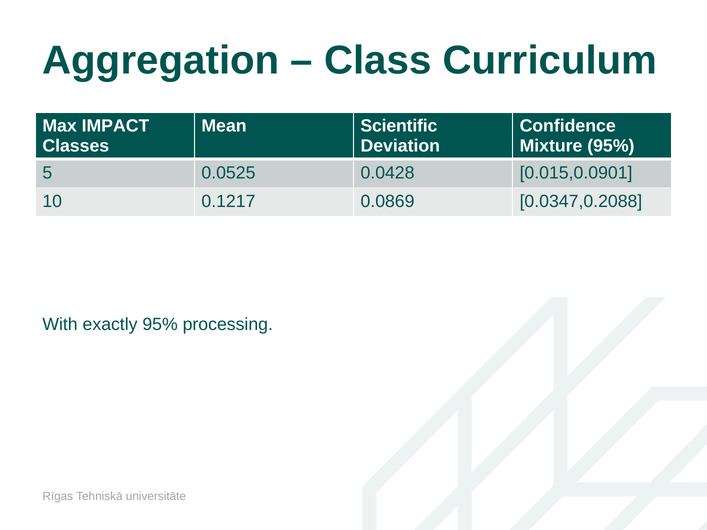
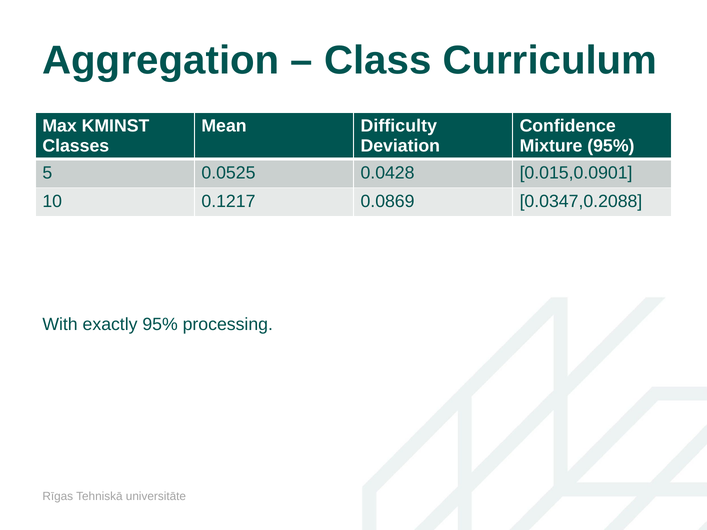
IMPACT: IMPACT -> KMINST
Scientific: Scientific -> Difficulty
